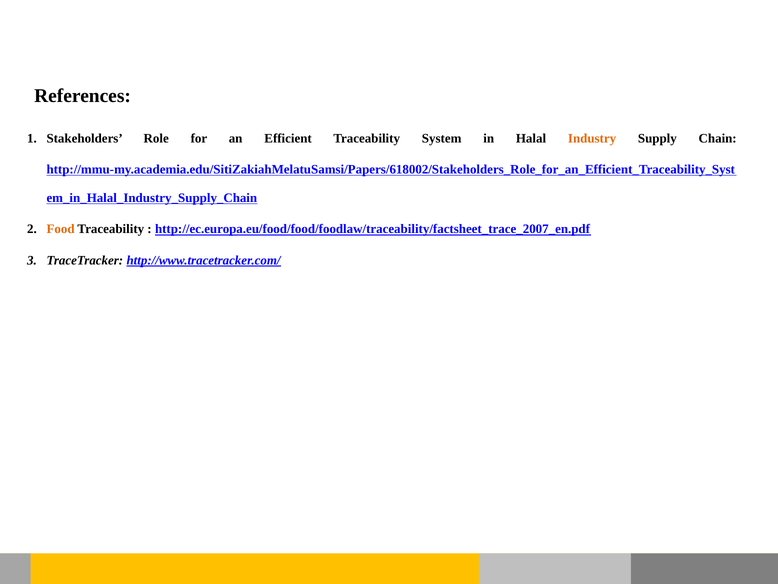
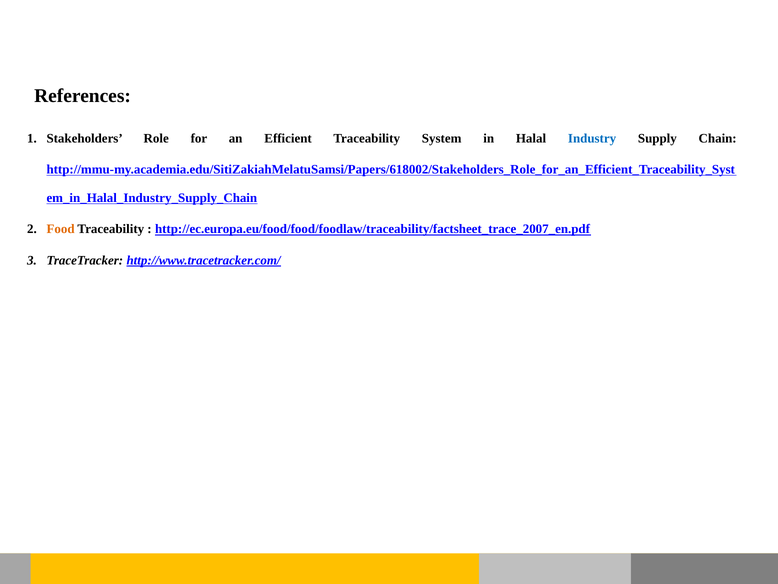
Industry colour: orange -> blue
